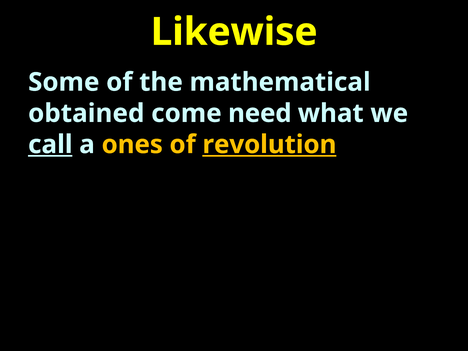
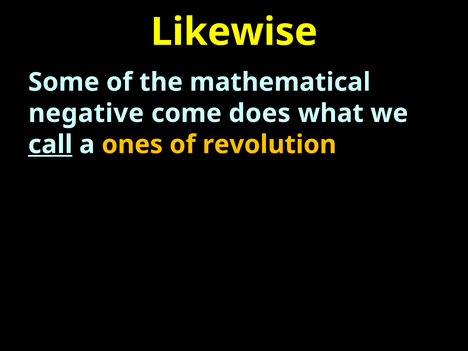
obtained: obtained -> negative
need: need -> does
revolution underline: present -> none
